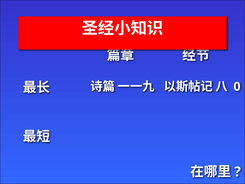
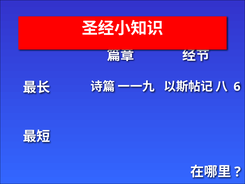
0: 0 -> 6
